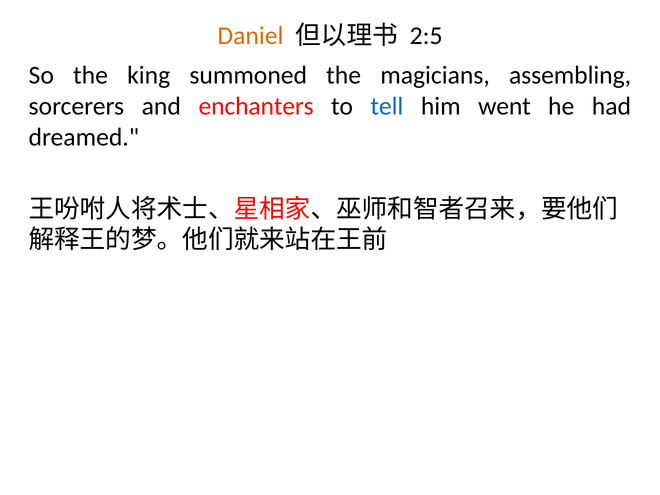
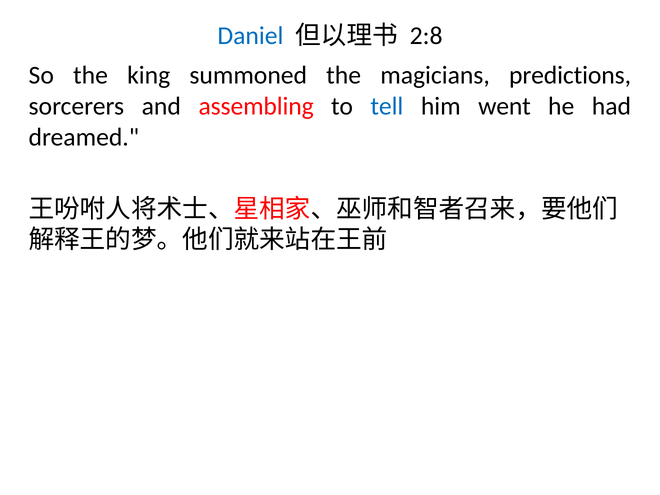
Daniel colour: orange -> blue
2:5: 2:5 -> 2:8
assembling: assembling -> predictions
enchanters: enchanters -> assembling
